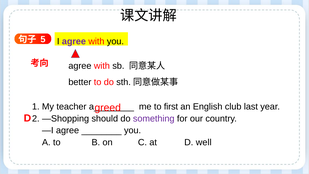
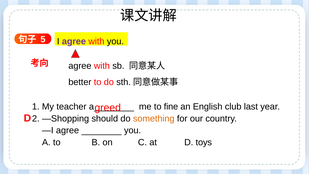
first: first -> fine
something colour: purple -> orange
well: well -> toys
